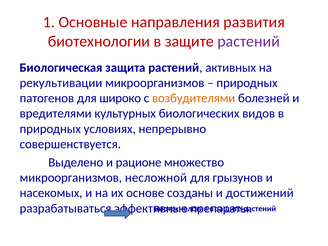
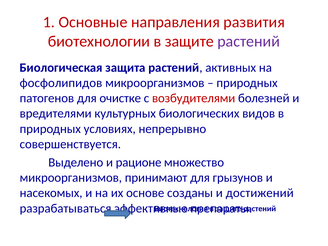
рекультивации: рекультивации -> фосфолипидов
широко: широко -> очистке
возбудителями colour: orange -> red
несложной: несложной -> принимают
